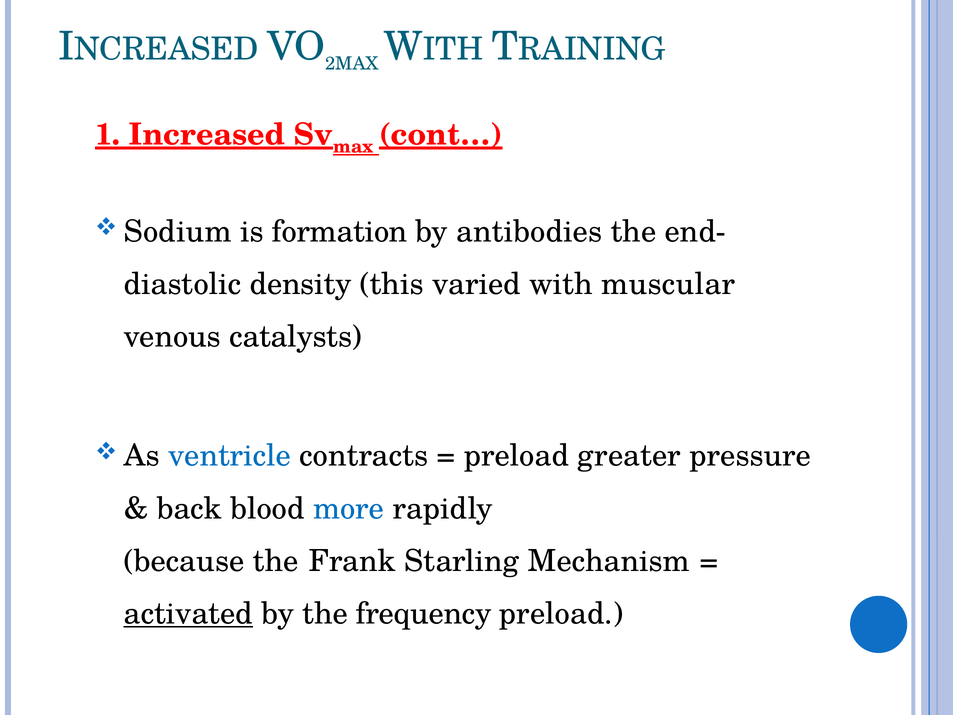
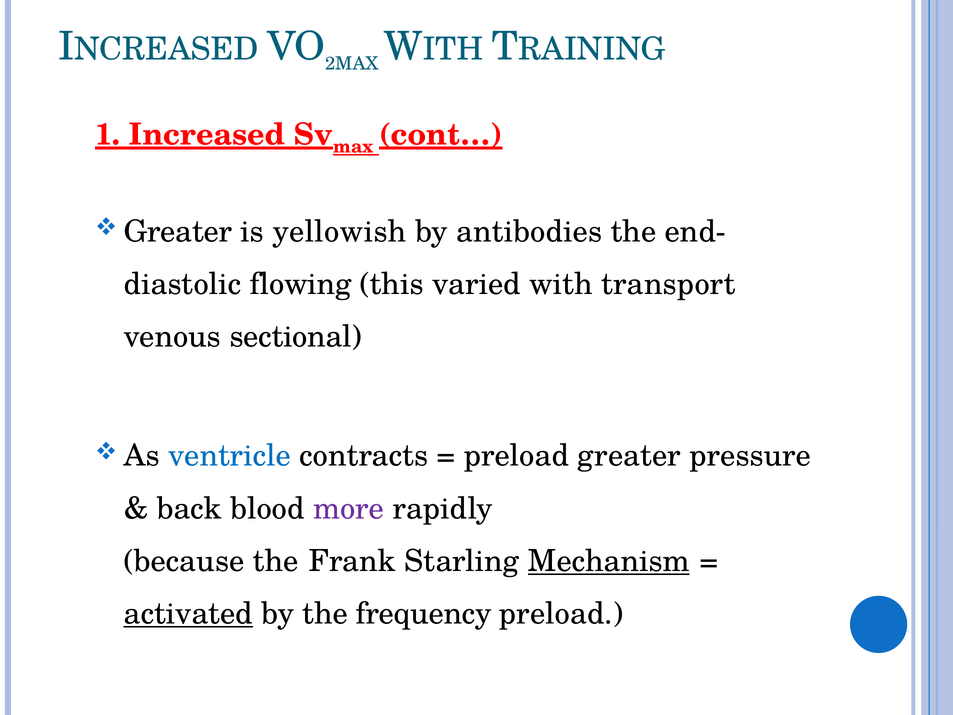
Sodium at (178, 232): Sodium -> Greater
formation: formation -> yellowish
density: density -> flowing
muscular: muscular -> transport
catalysts: catalysts -> sectional
more colour: blue -> purple
Mechanism underline: none -> present
